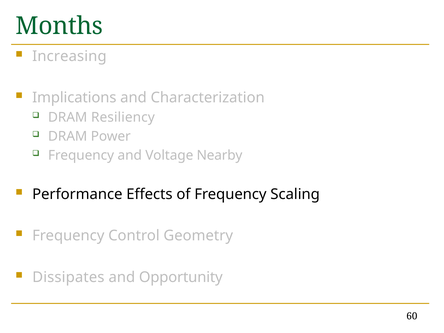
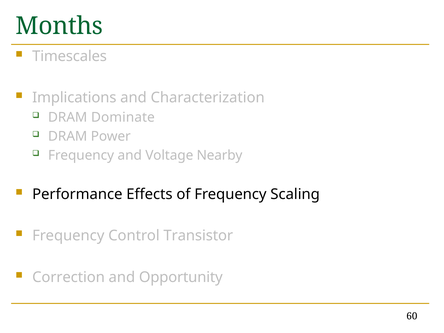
Increasing: Increasing -> Timescales
Resiliency: Resiliency -> Dominate
Geometry: Geometry -> Transistor
Dissipates: Dissipates -> Correction
